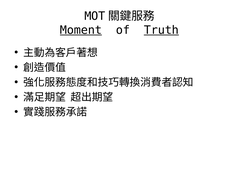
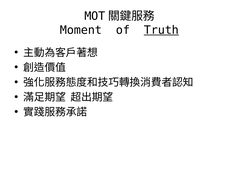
Moment underline: present -> none
